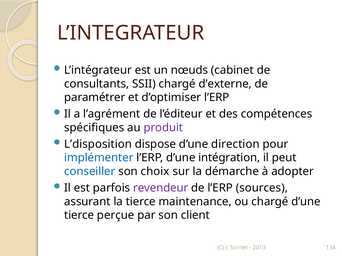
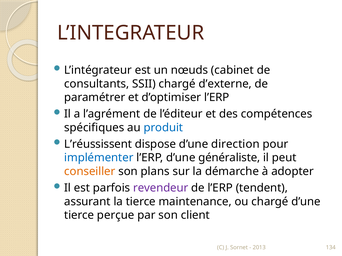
produit colour: purple -> blue
L’disposition: L’disposition -> L’réussissent
intégration: intégration -> généraliste
conseiller colour: blue -> orange
choix: choix -> plans
sources: sources -> tendent
